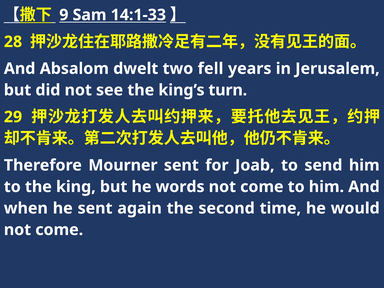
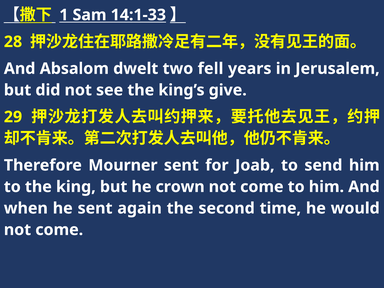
9: 9 -> 1
turn: turn -> give
words: words -> crown
